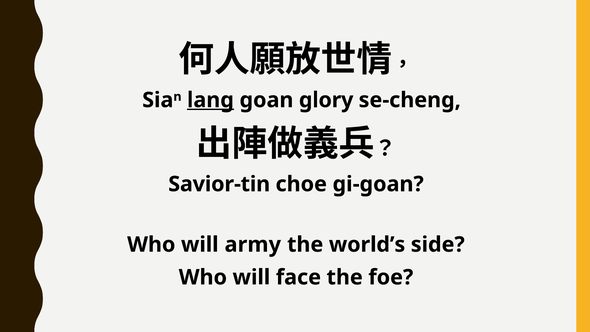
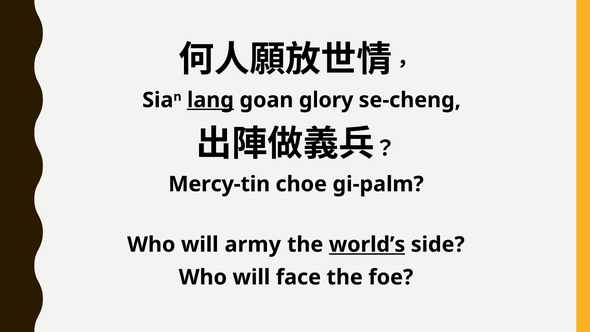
Savior-tin: Savior-tin -> Mercy-tin
gi-goan: gi-goan -> gi-palm
world’s underline: none -> present
